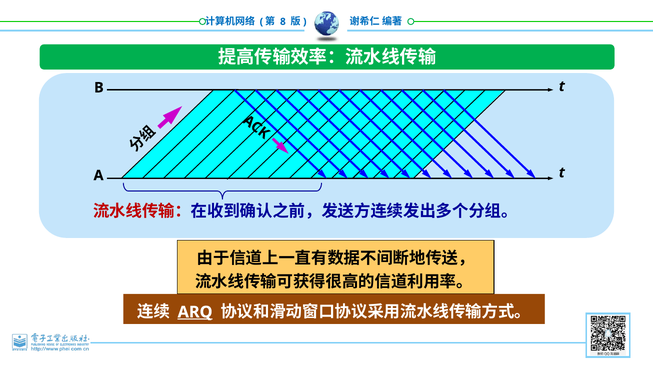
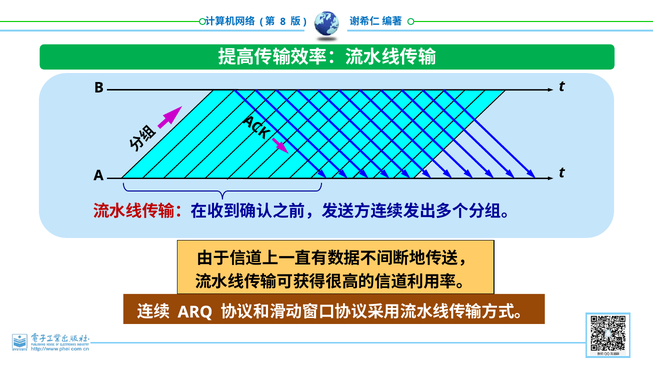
ARQ underline: present -> none
